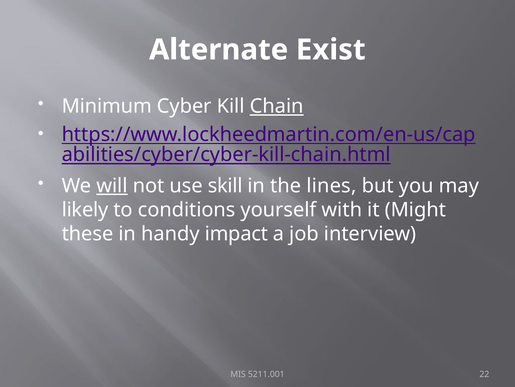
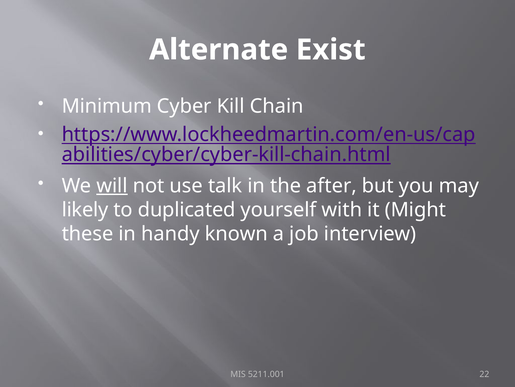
Chain underline: present -> none
skill: skill -> talk
lines: lines -> after
conditions: conditions -> duplicated
impact: impact -> known
